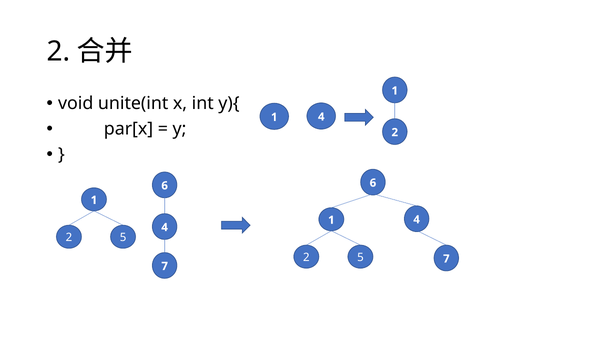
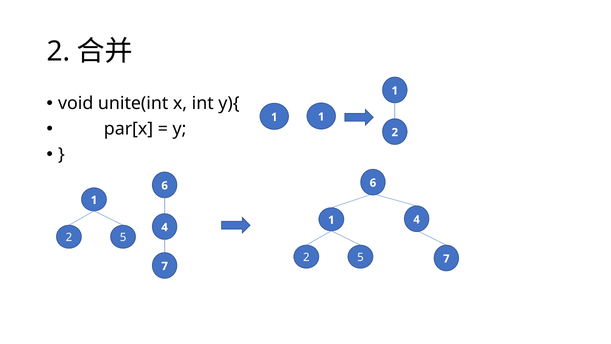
1 4: 4 -> 1
